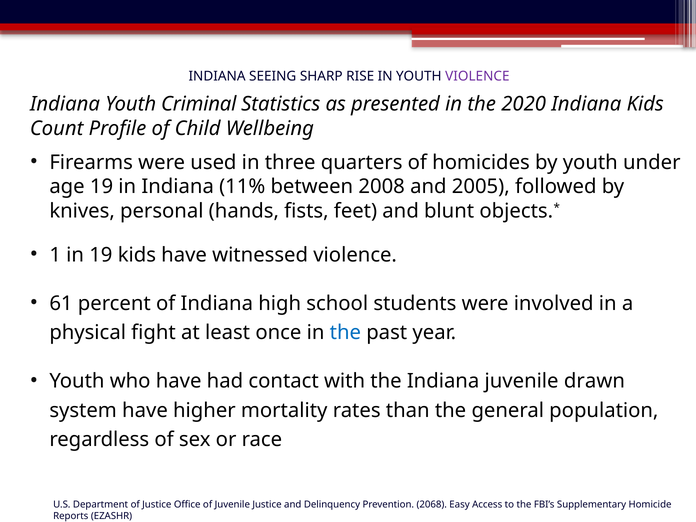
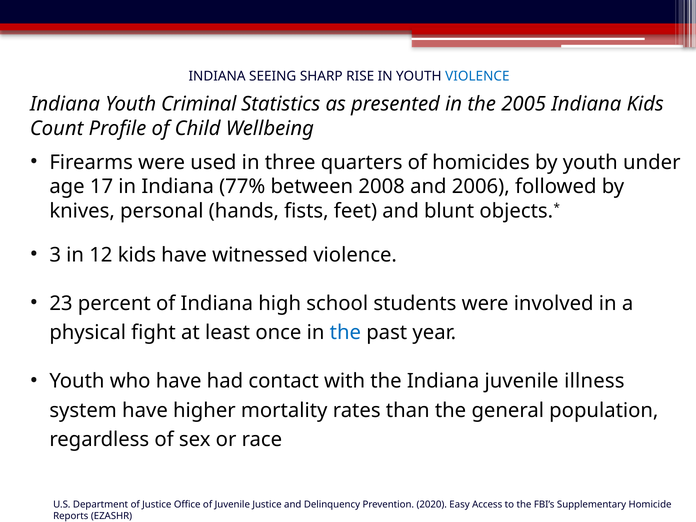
VIOLENCE at (477, 76) colour: purple -> blue
2020: 2020 -> 2005
age 19: 19 -> 17
11%: 11% -> 77%
2005: 2005 -> 2006
1: 1 -> 3
in 19: 19 -> 12
61: 61 -> 23
drawn: drawn -> illness
2068: 2068 -> 2020
